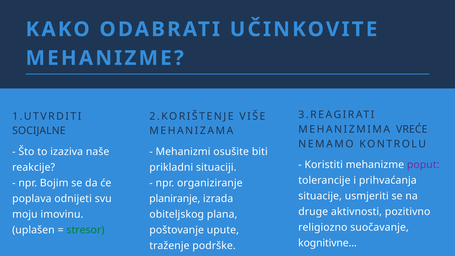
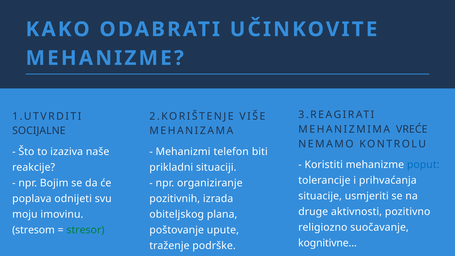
osušite: osušite -> telefon
poput colour: purple -> blue
planiranje: planiranje -> pozitivnih
uplašen: uplašen -> stresom
